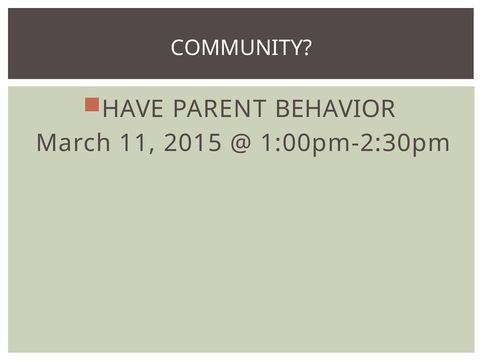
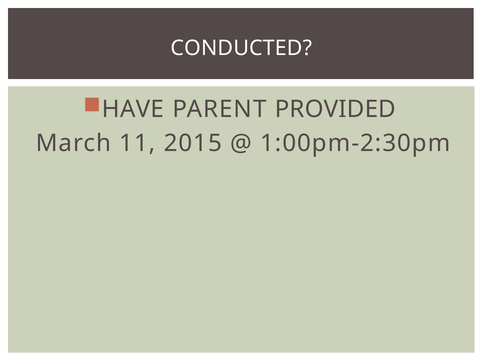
COMMUNITY: COMMUNITY -> CONDUCTED
BEHAVIOR: BEHAVIOR -> PROVIDED
